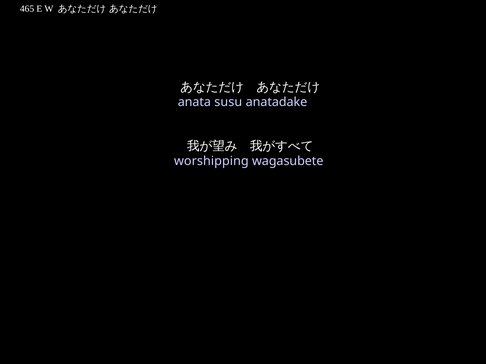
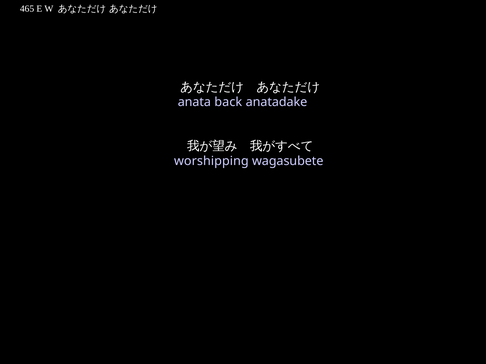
susu: susu -> back
